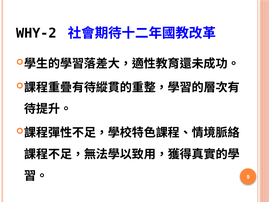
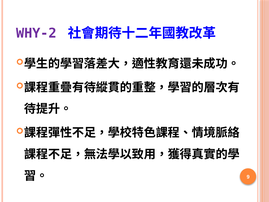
WHY-2 colour: black -> purple
